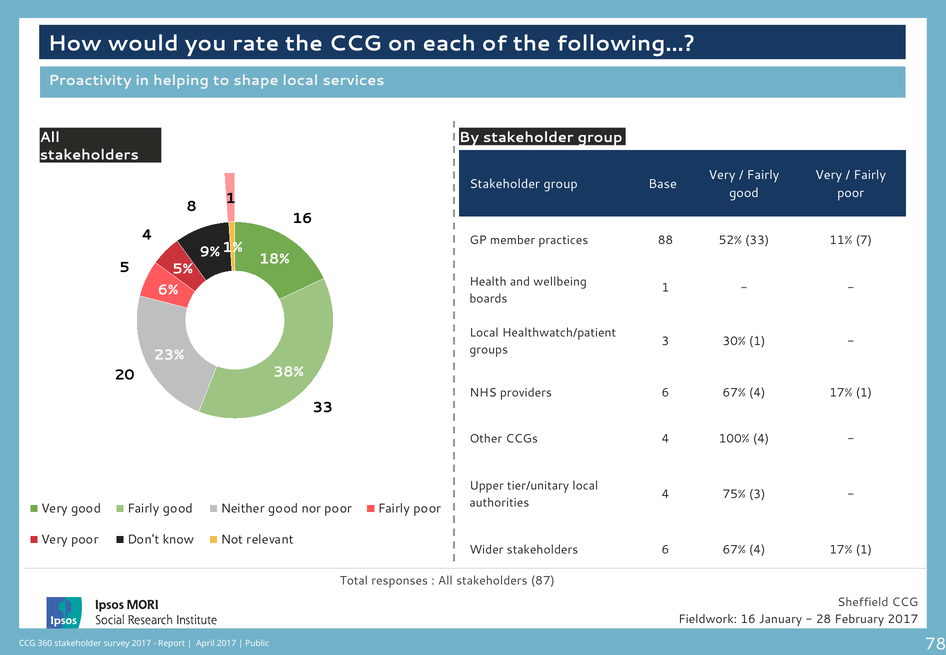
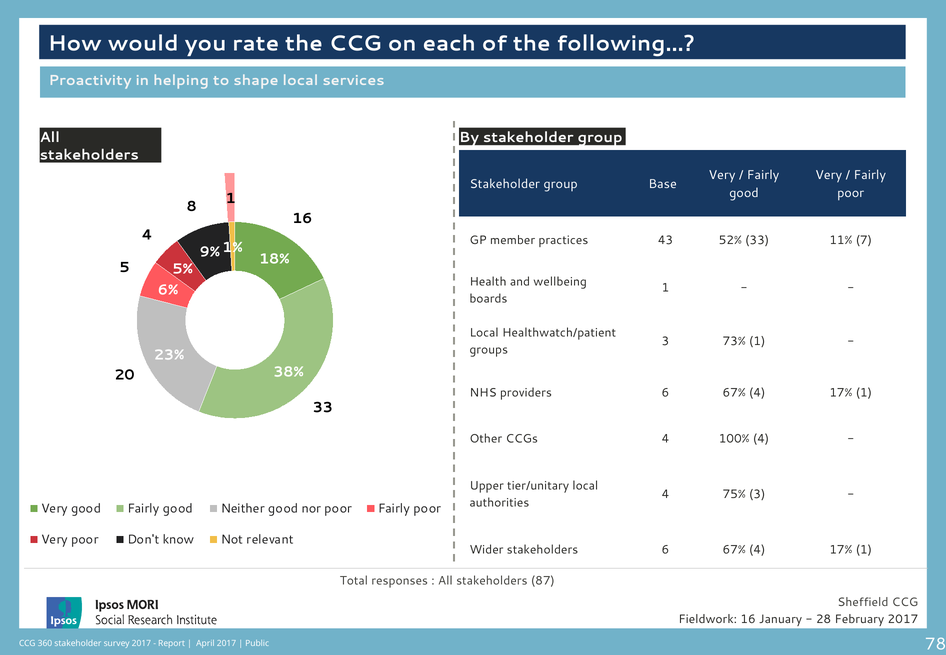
88: 88 -> 43
30%: 30% -> 73%
